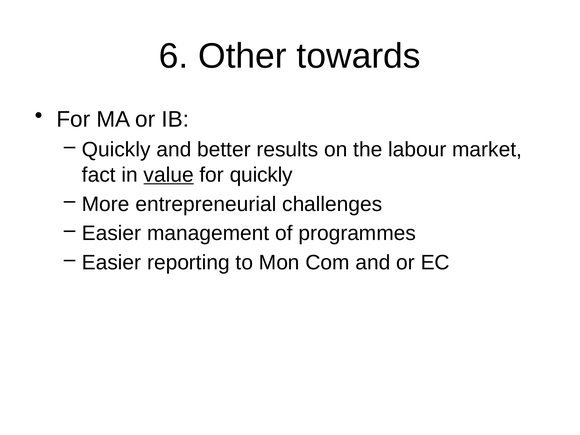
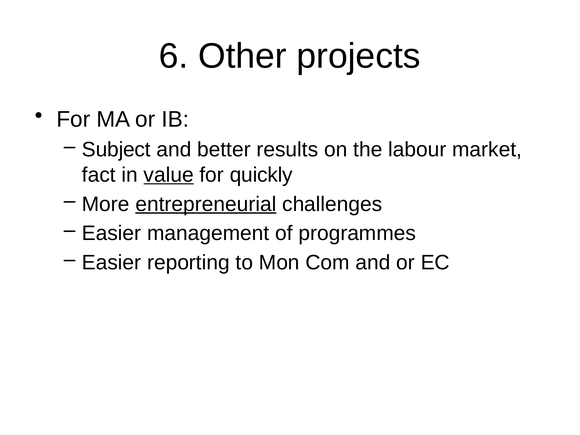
towards: towards -> projects
Quickly at (116, 150): Quickly -> Subject
entrepreneurial underline: none -> present
